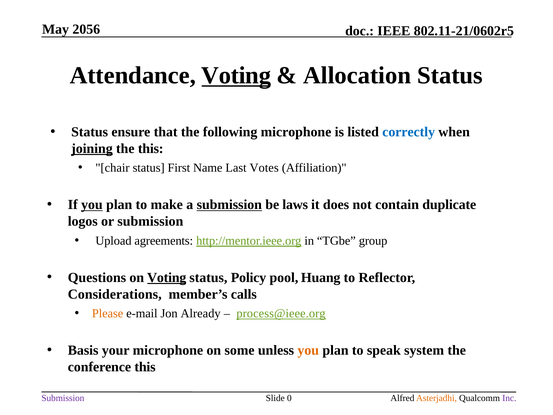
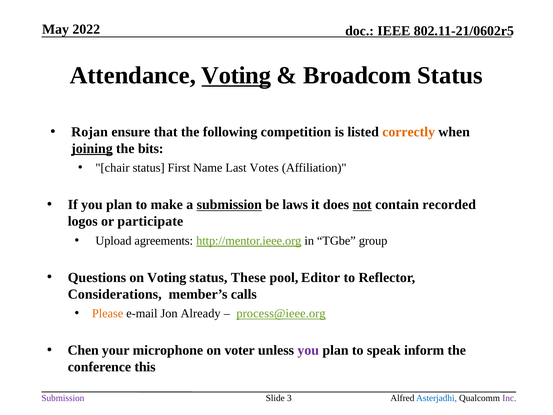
2056: 2056 -> 2022
Allocation: Allocation -> Broadcom
Status at (90, 132): Status -> Rojan
following microphone: microphone -> competition
correctly colour: blue -> orange
the this: this -> bits
you at (92, 205) underline: present -> none
not underline: none -> present
duplicate: duplicate -> recorded
or submission: submission -> participate
Voting at (167, 277) underline: present -> none
Policy: Policy -> These
Huang: Huang -> Editor
Basis: Basis -> Chen
some: some -> voter
you at (308, 350) colour: orange -> purple
system: system -> inform
0: 0 -> 3
Asterjadhi colour: orange -> blue
